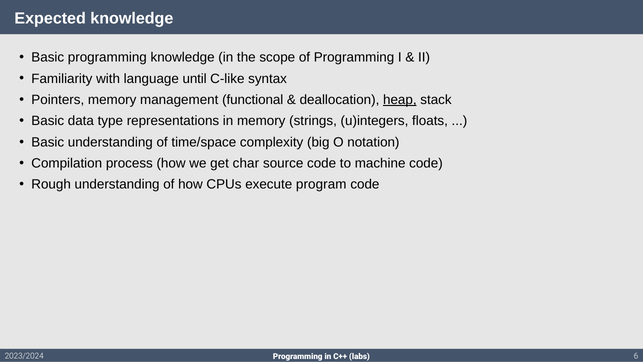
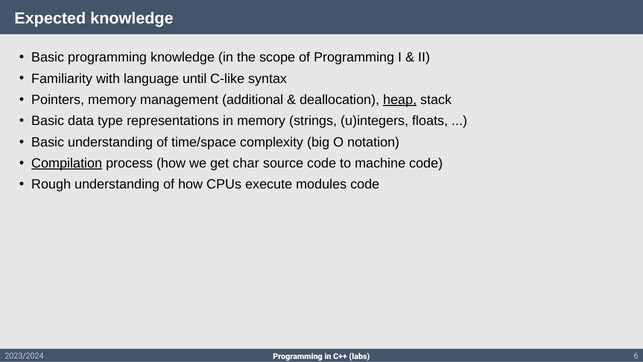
functional: functional -> additional
Compilation underline: none -> present
program: program -> modules
